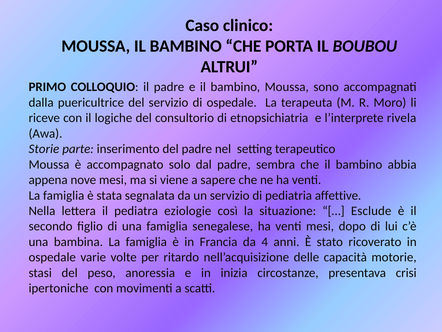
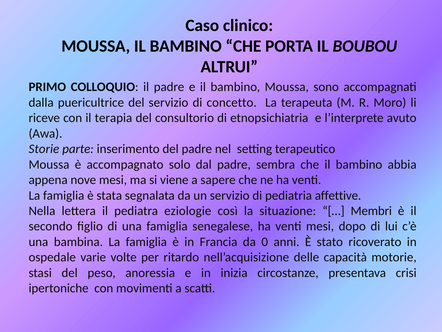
di ospedale: ospedale -> concetto
logiche: logiche -> terapia
rivela: rivela -> avuto
Esclude: Esclude -> Membri
4: 4 -> 0
